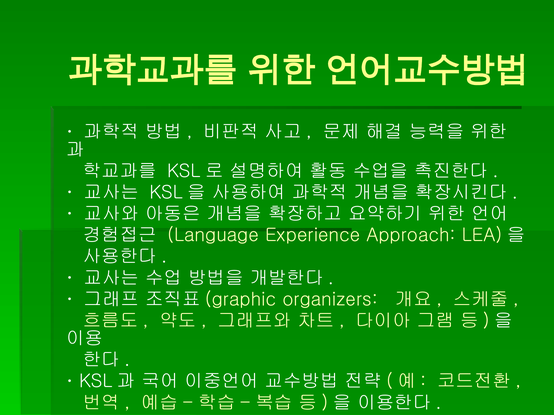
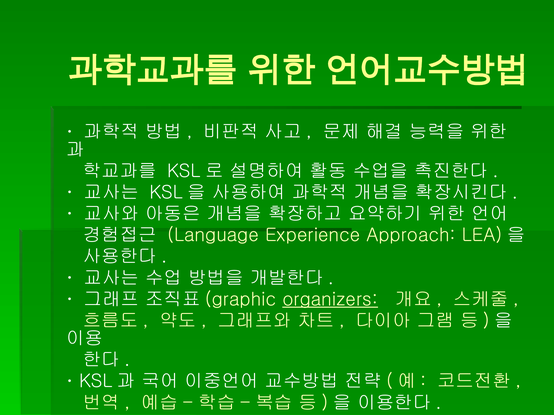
organizers underline: none -> present
